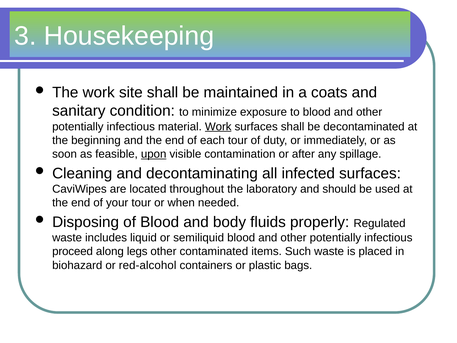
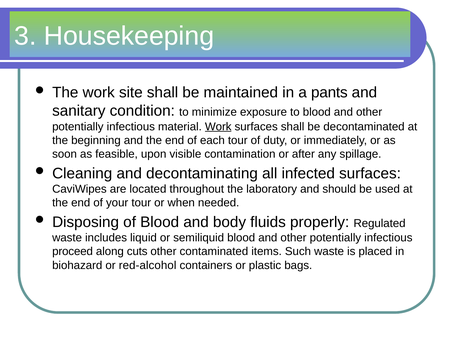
coats: coats -> pants
upon underline: present -> none
legs: legs -> cuts
